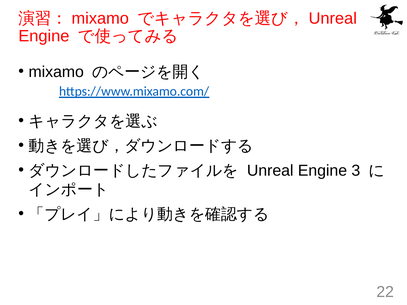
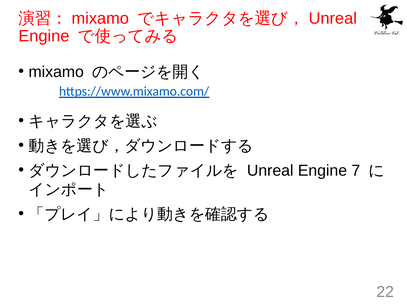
3: 3 -> 7
